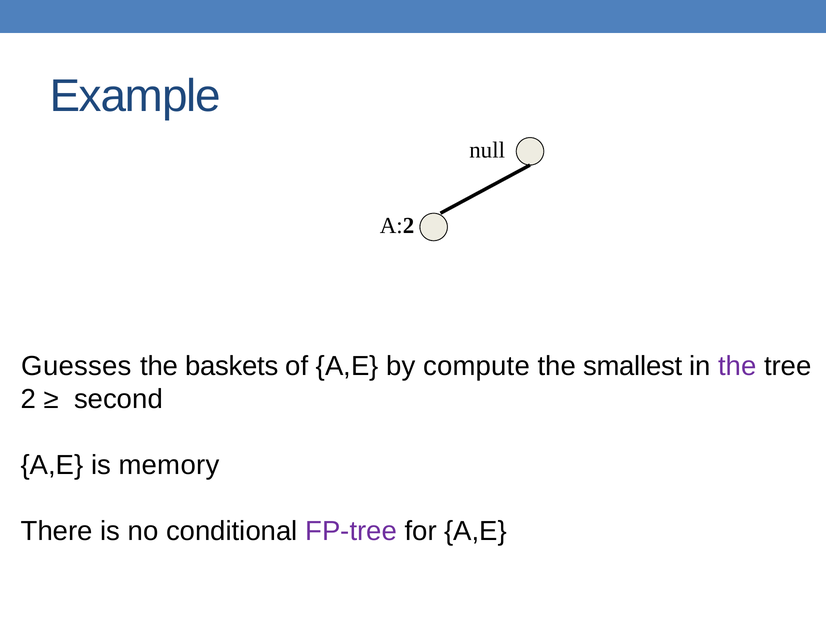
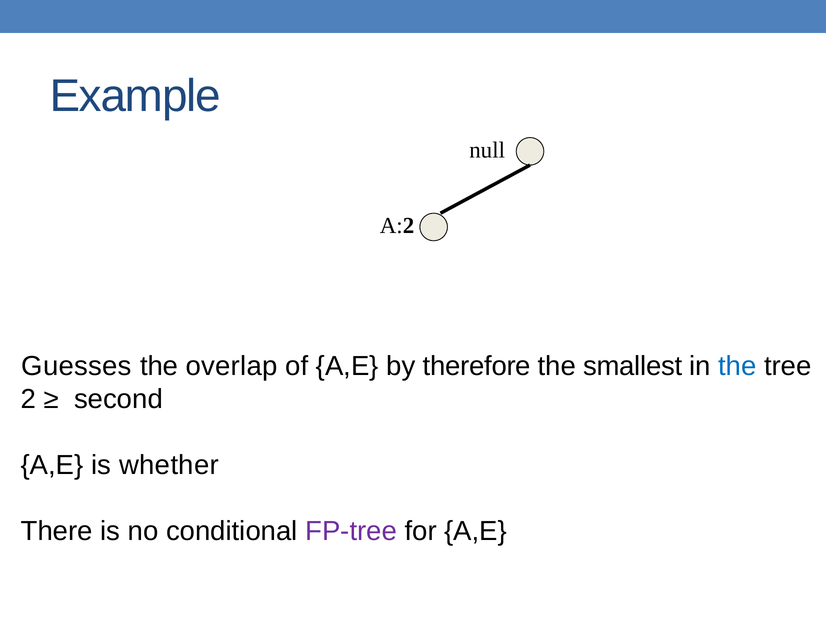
baskets: baskets -> overlap
compute: compute -> therefore
the at (737, 367) colour: purple -> blue
memory: memory -> whether
